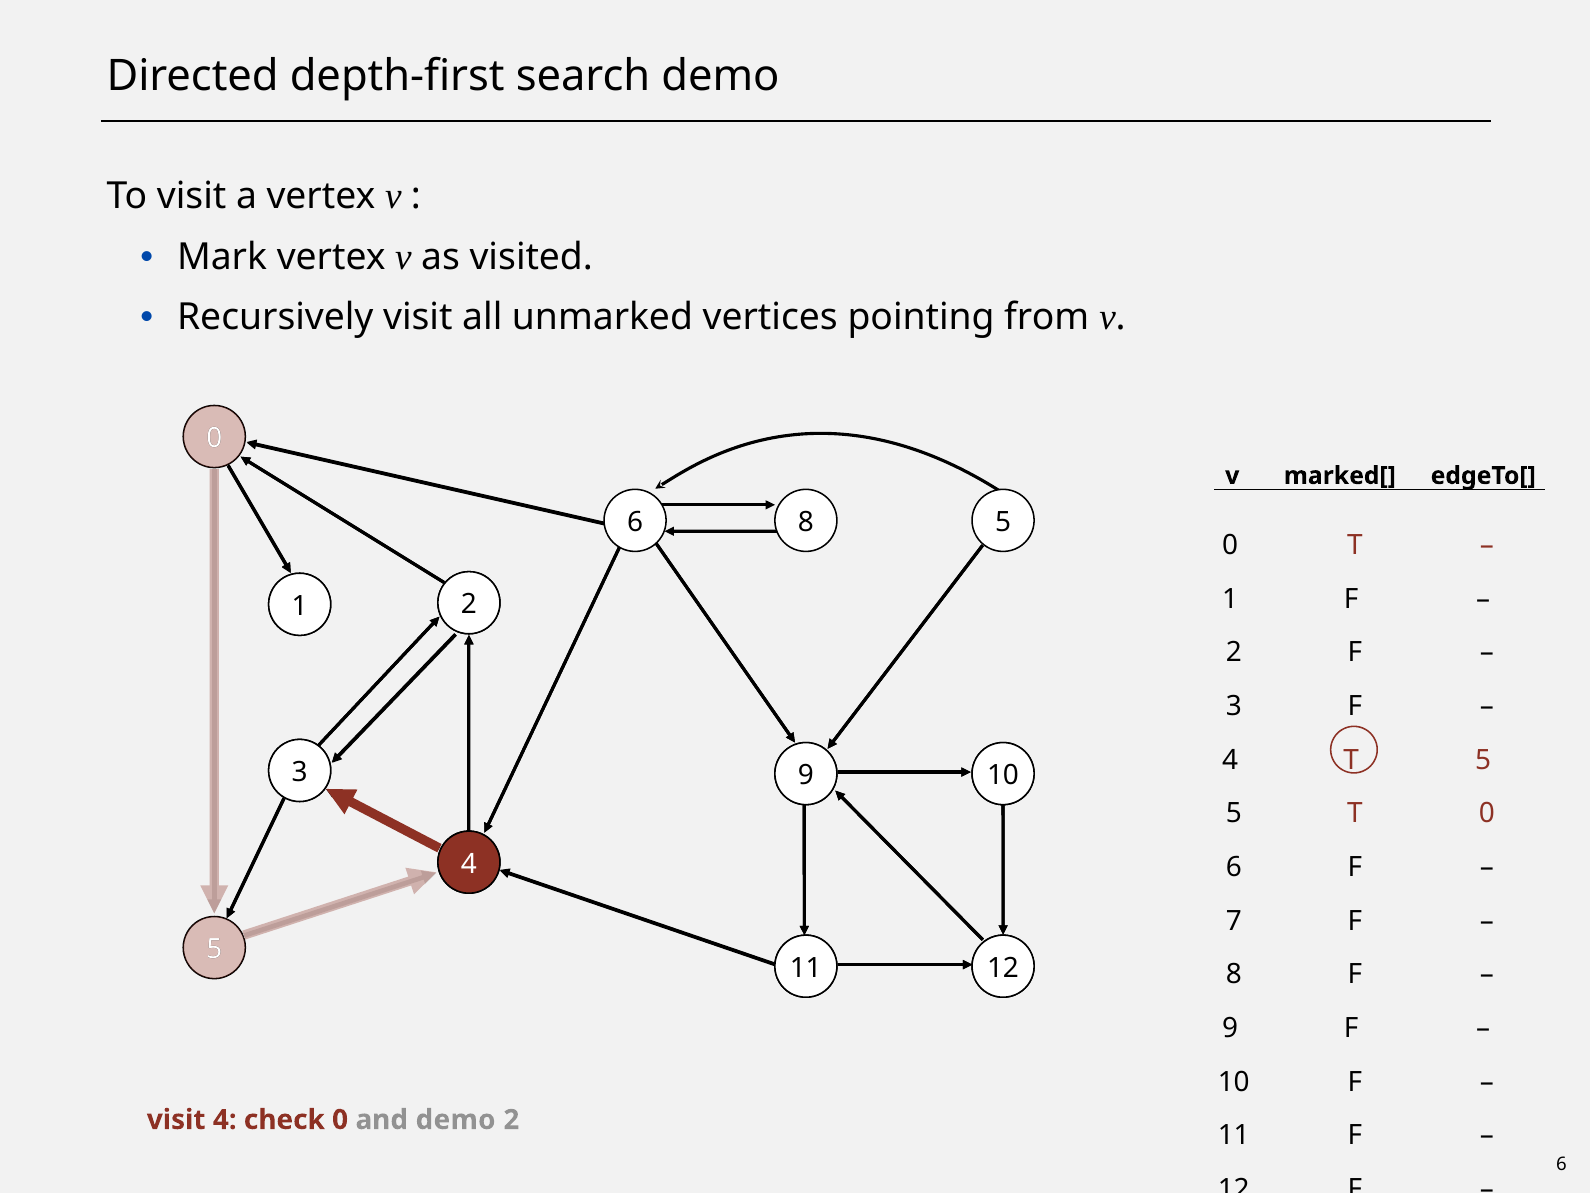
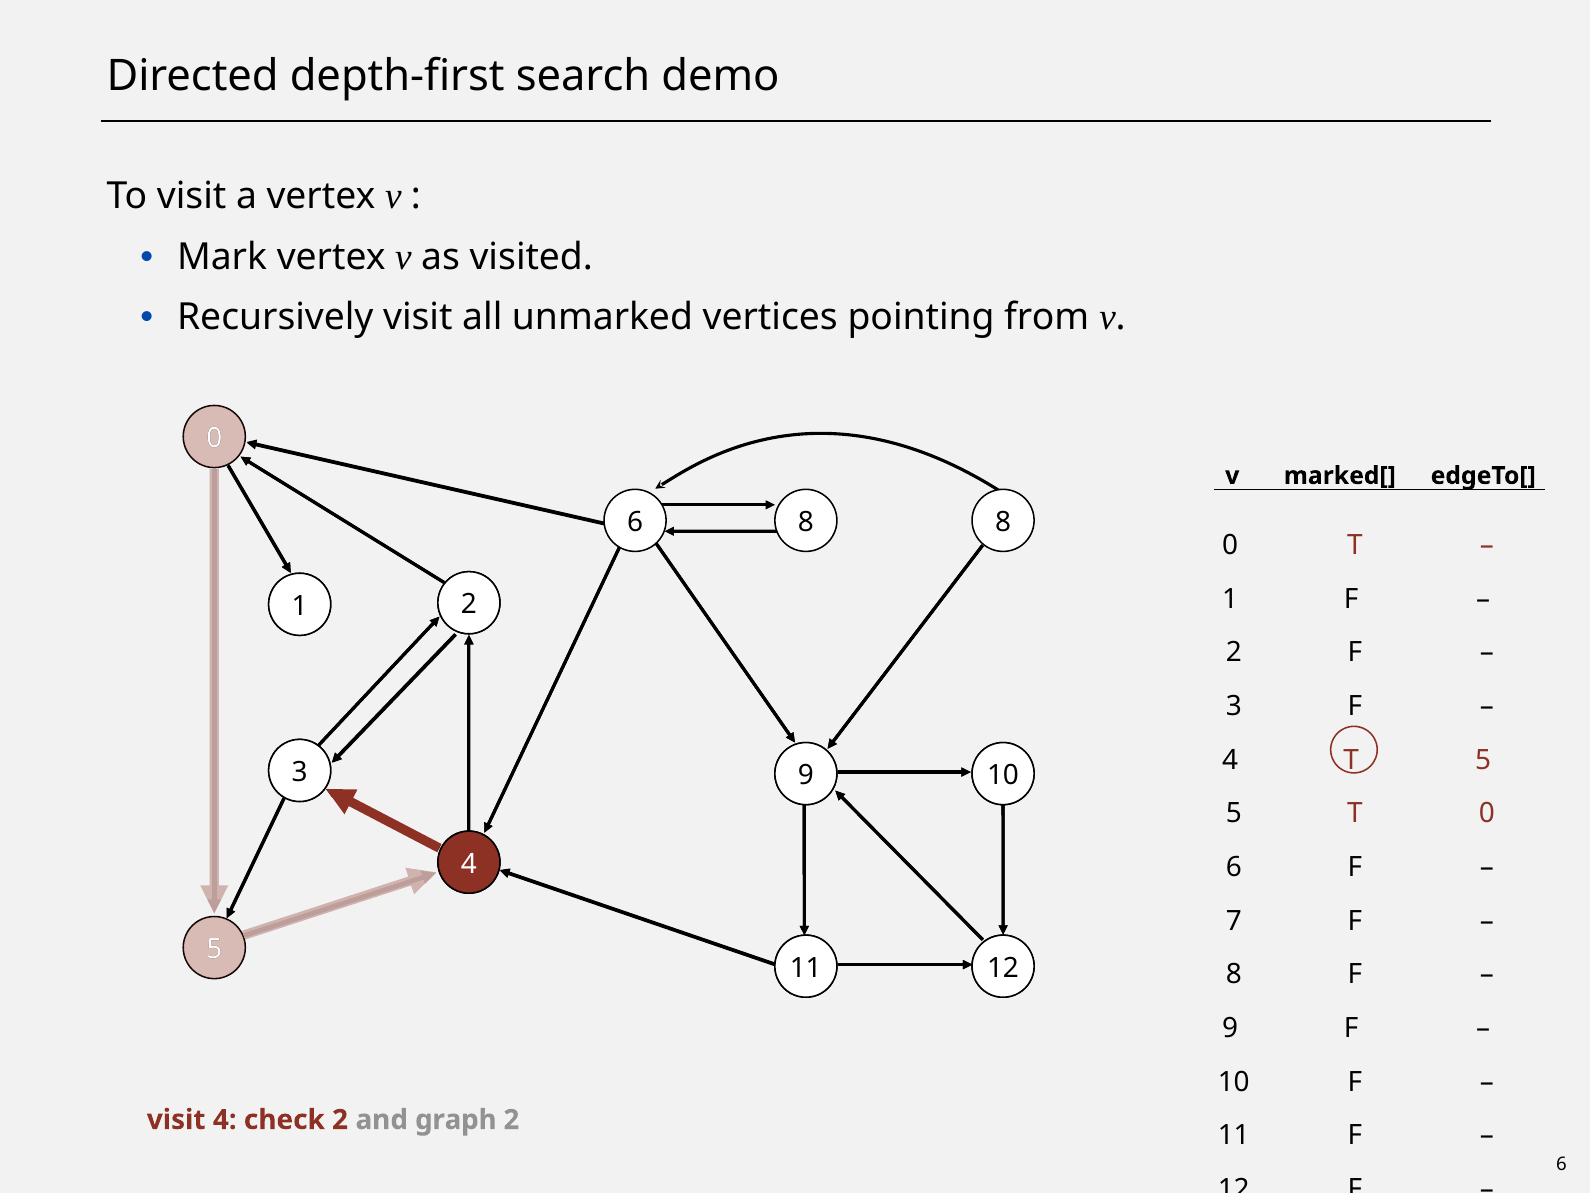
8 5: 5 -> 8
check 0: 0 -> 2
and demo: demo -> graph
